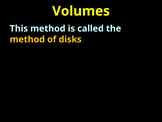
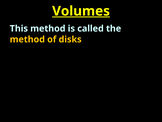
Volumes underline: none -> present
